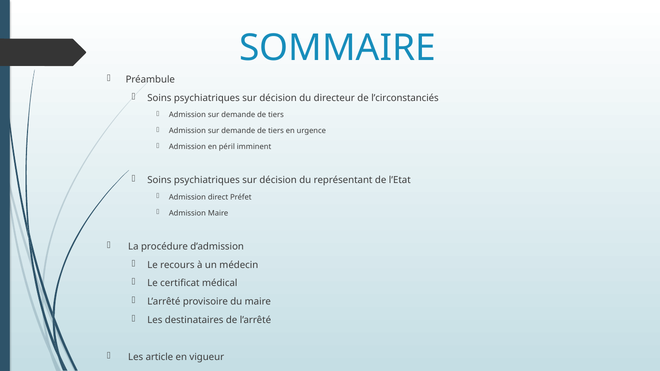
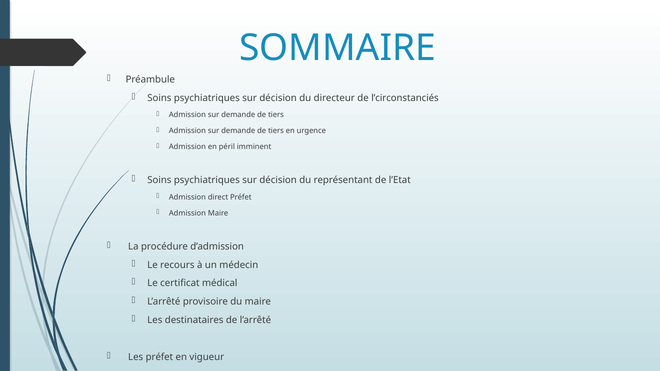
Les article: article -> préfet
